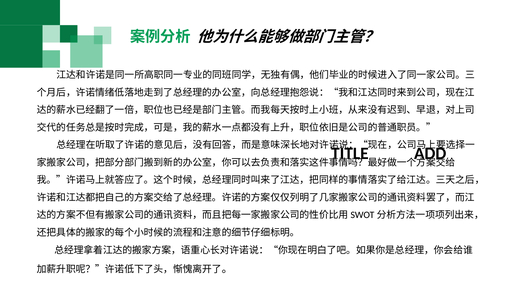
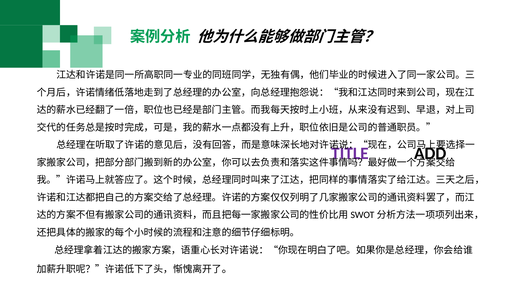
TITLE colour: black -> purple
